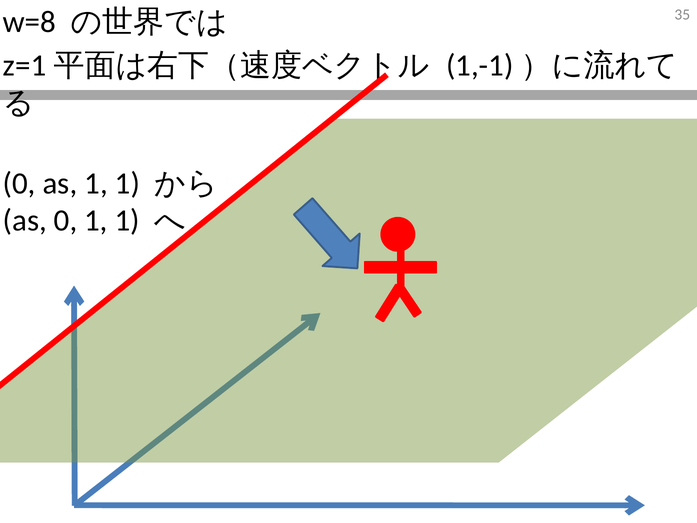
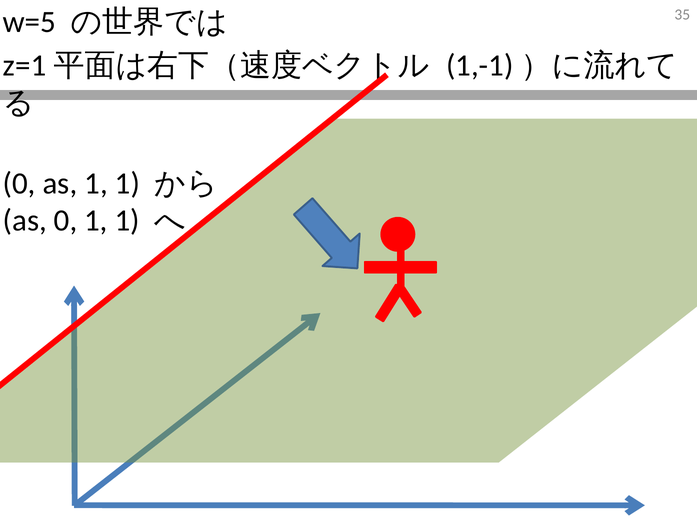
w=8: w=8 -> w=5
